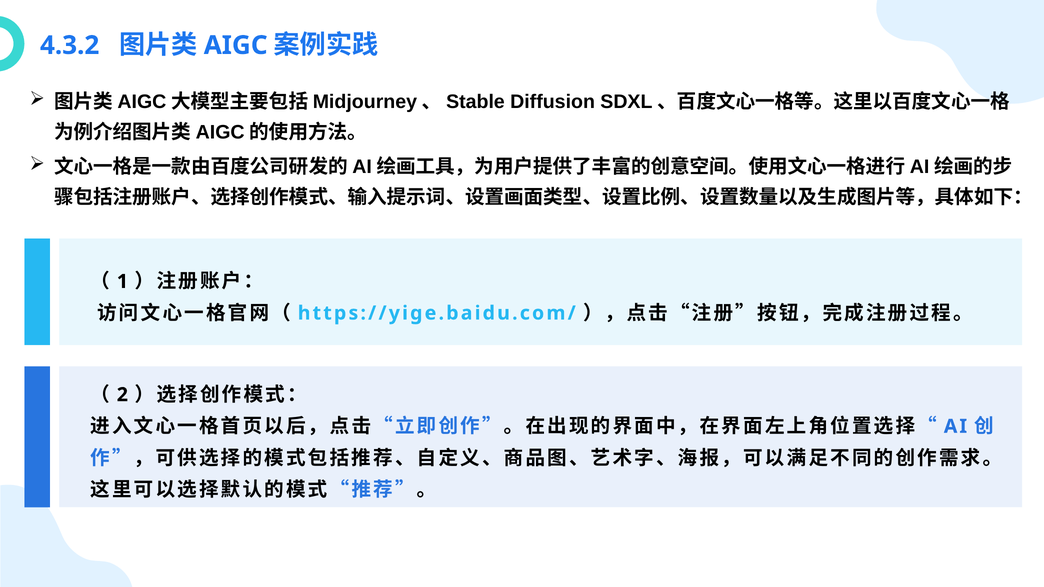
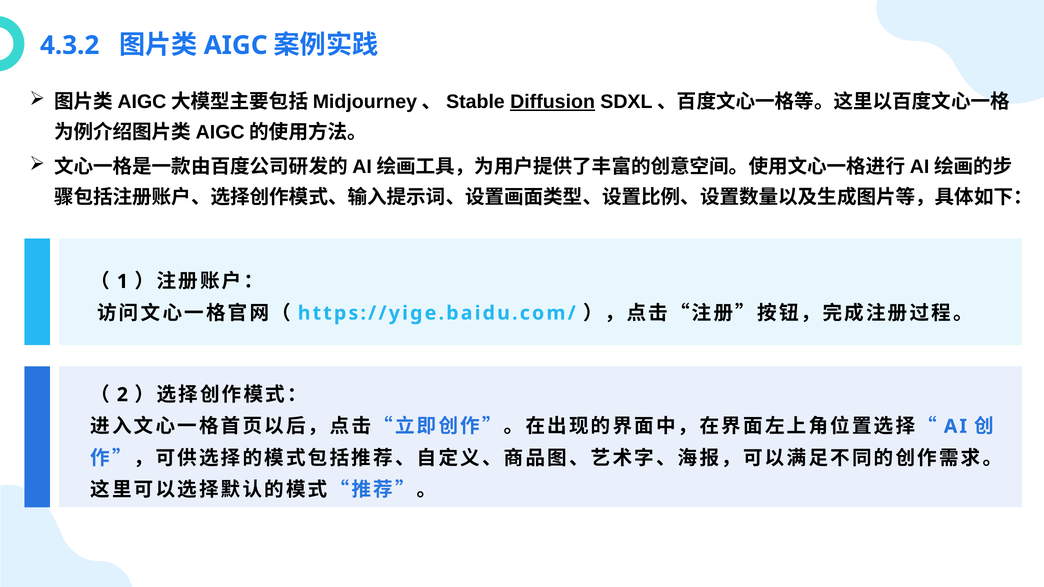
Diffusion underline: none -> present
